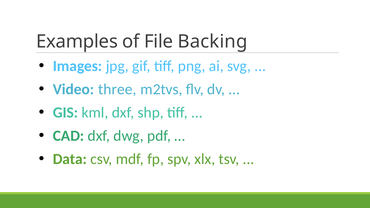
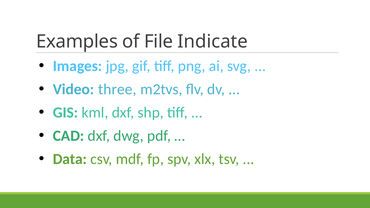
Backing: Backing -> Indicate
